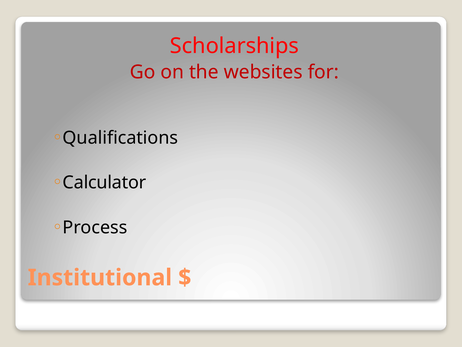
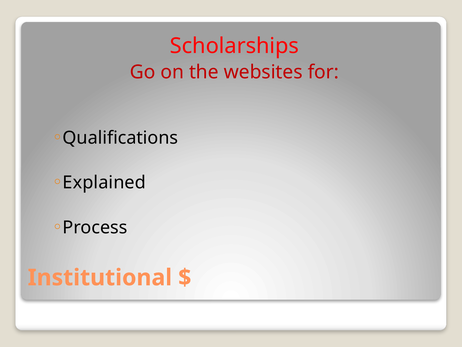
Calculator: Calculator -> Explained
